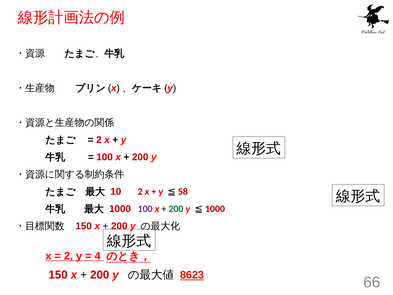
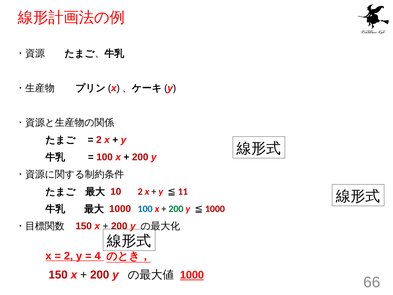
58: 58 -> 11
100 at (145, 209) colour: purple -> blue
8623 at (192, 275): 8623 -> 1000
